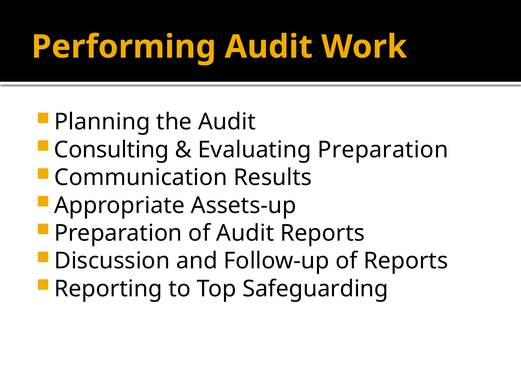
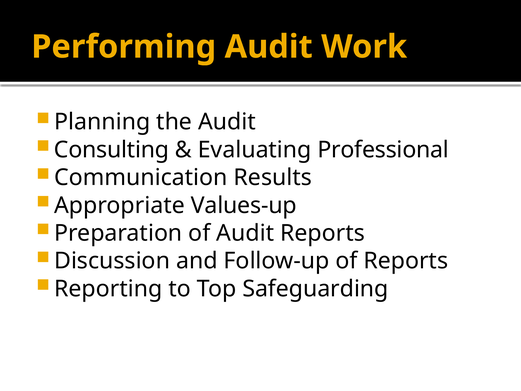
Evaluating Preparation: Preparation -> Professional
Assets-up: Assets-up -> Values-up
